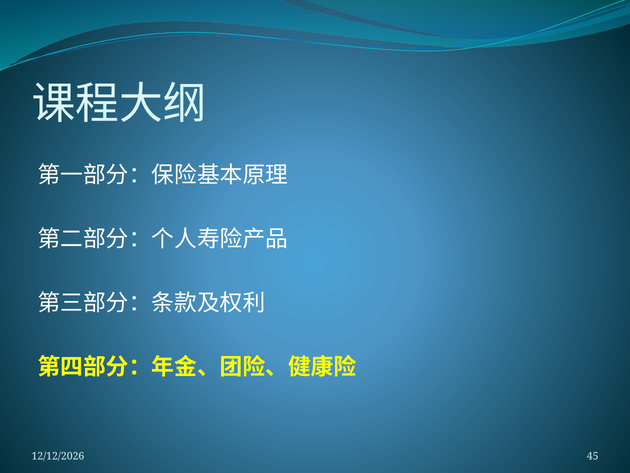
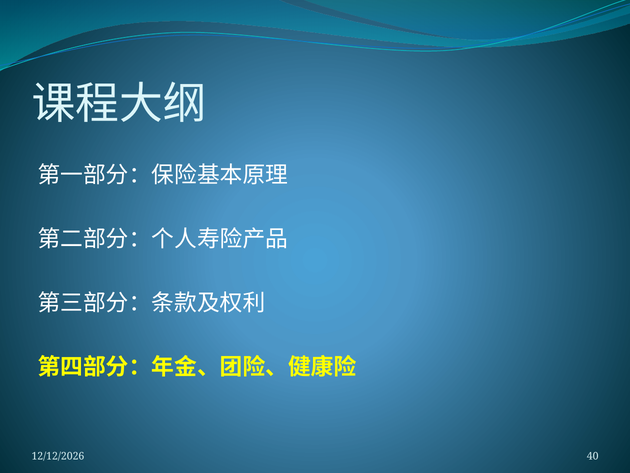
45: 45 -> 40
